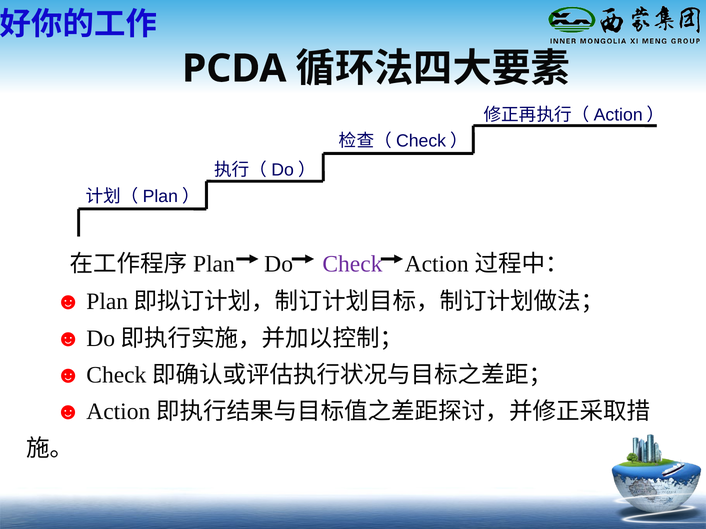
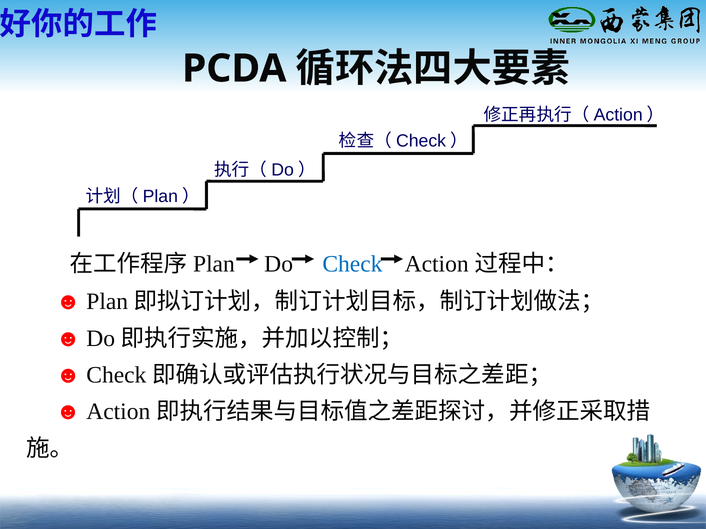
Check colour: purple -> blue
